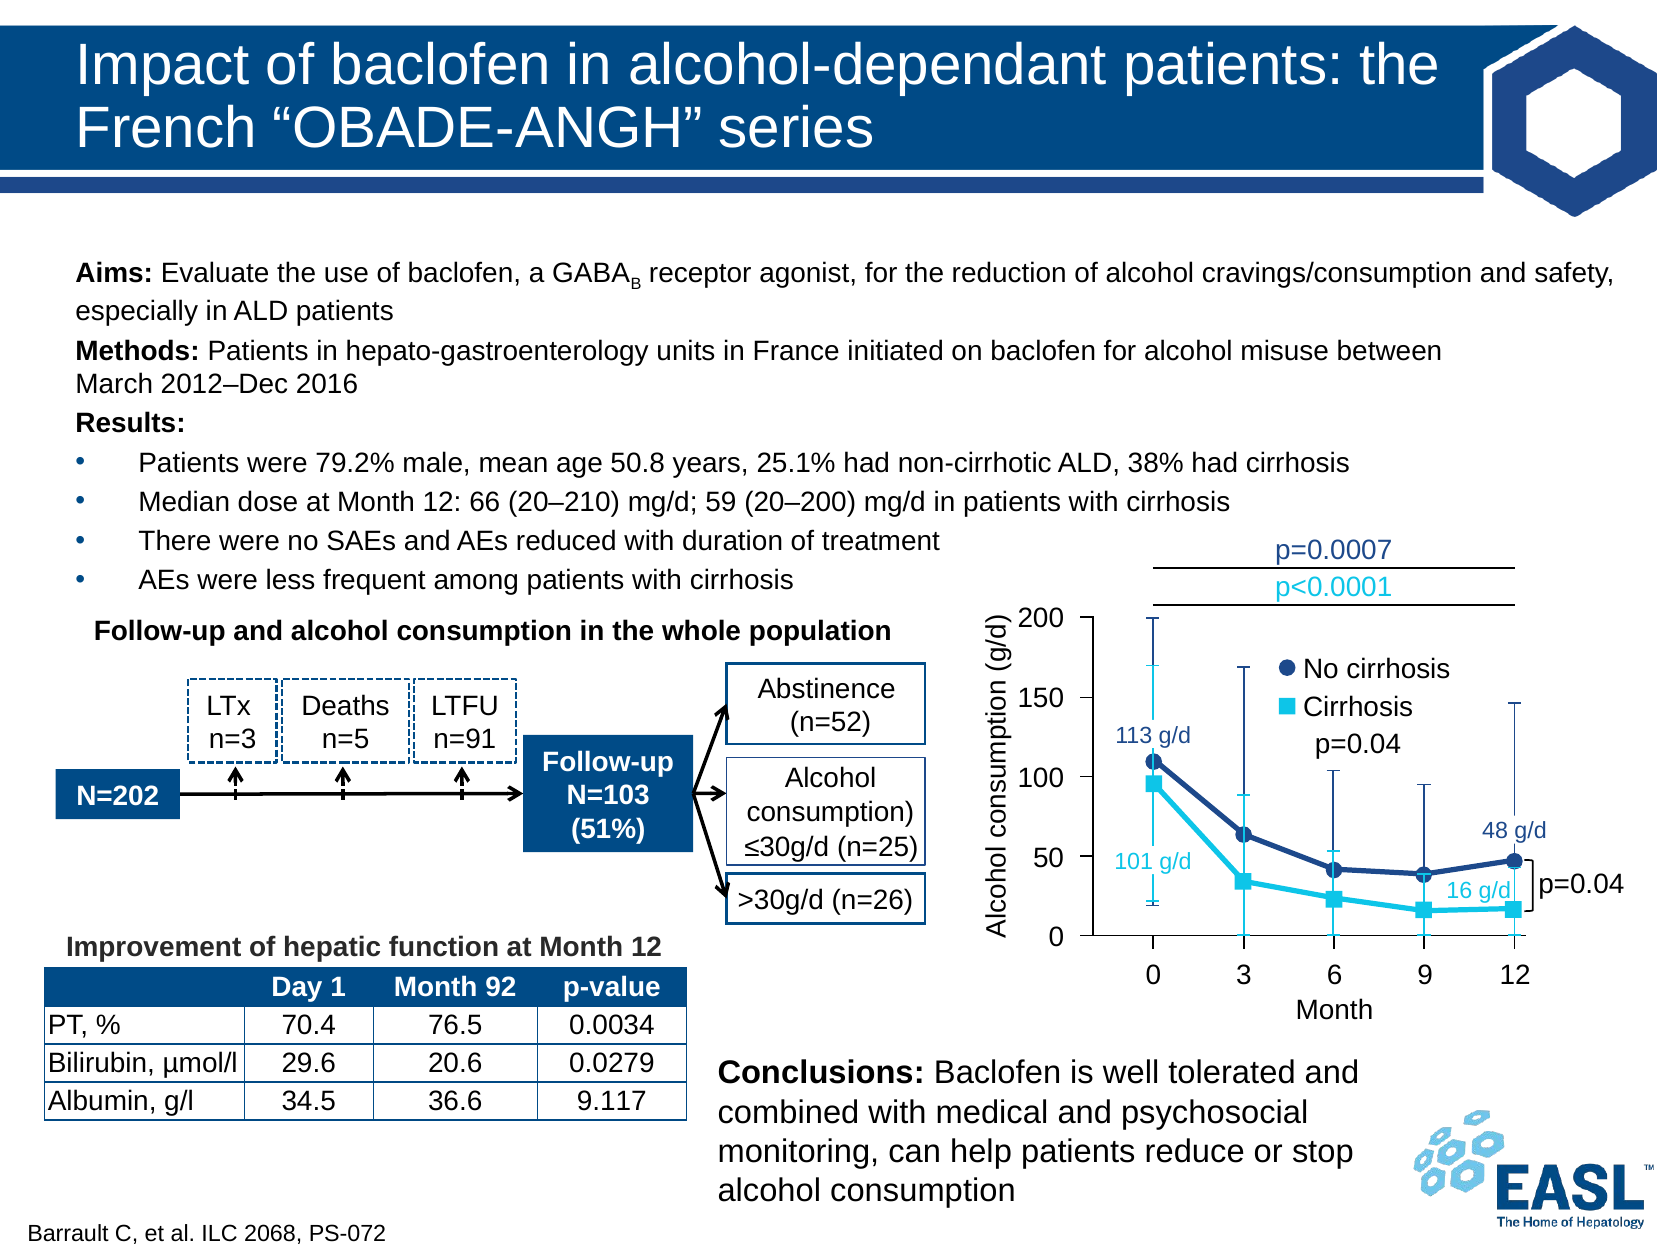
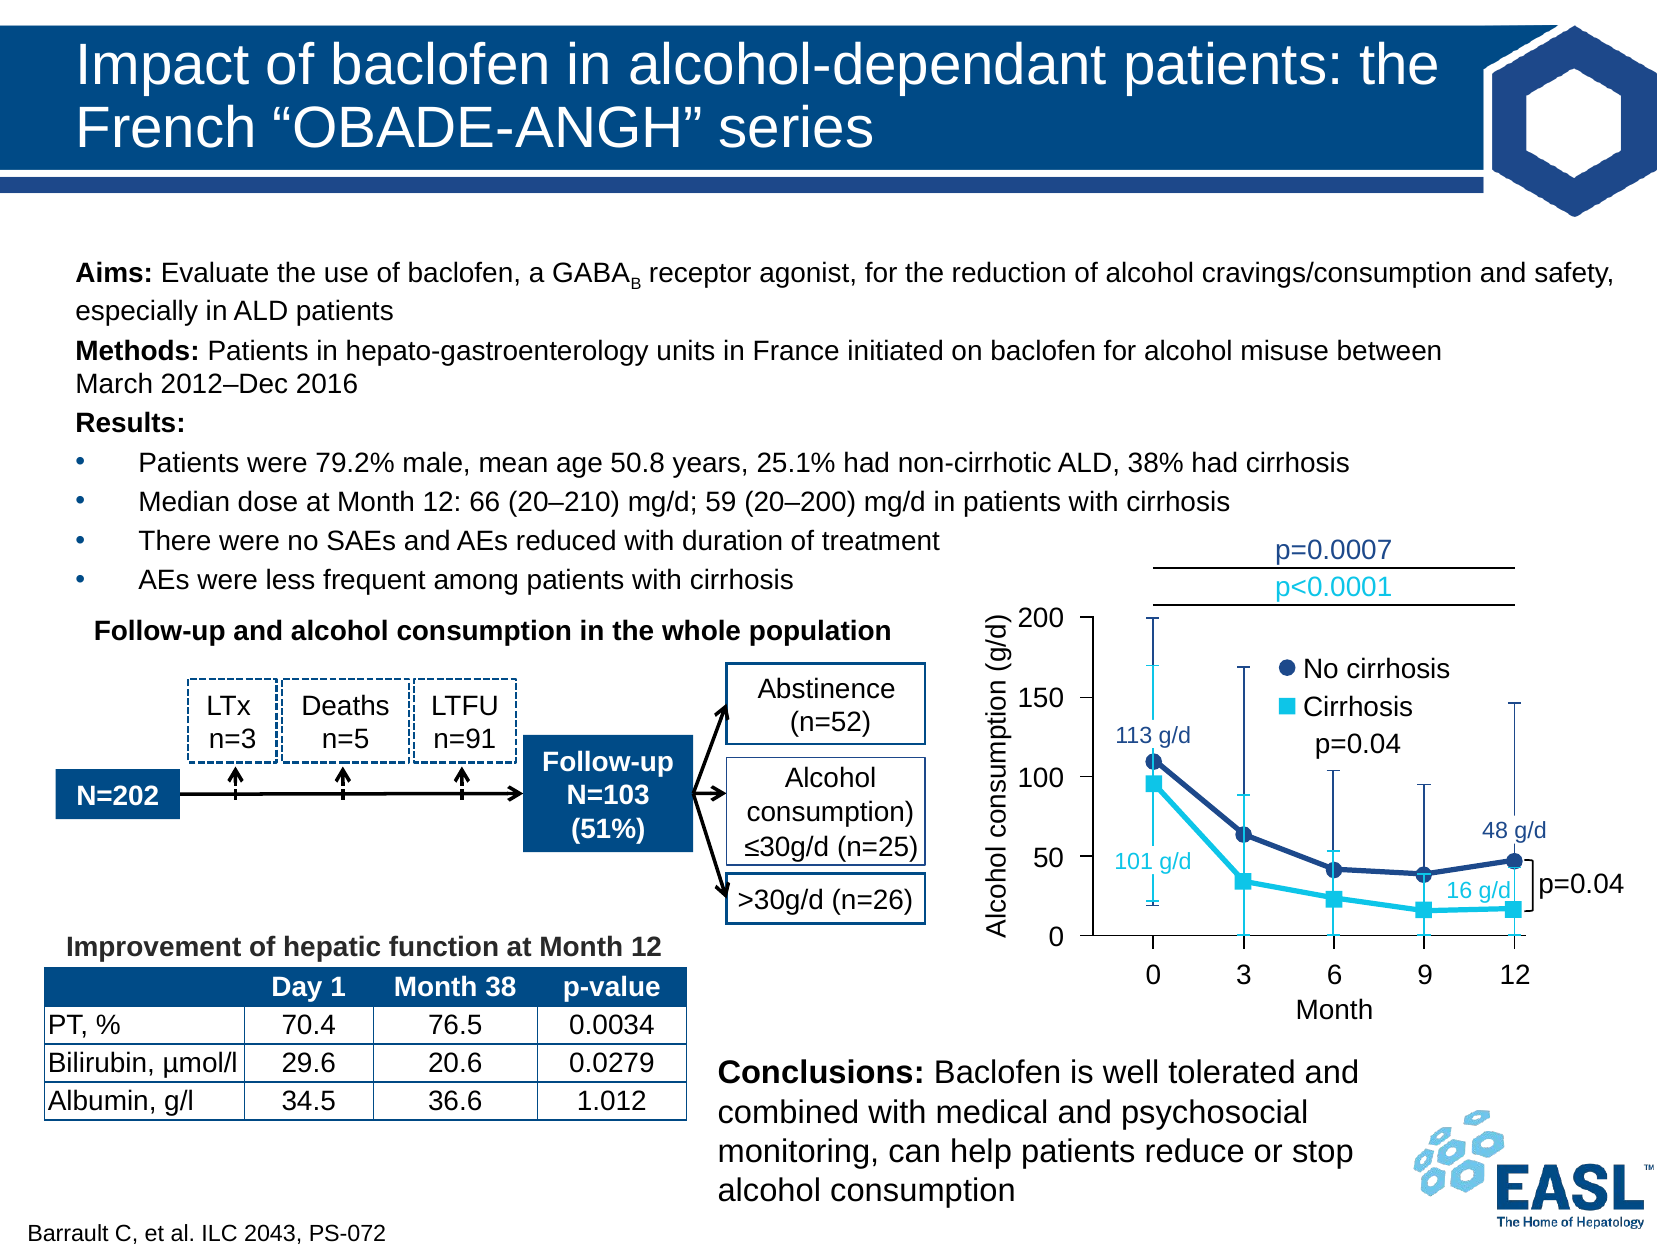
92: 92 -> 38
9.117: 9.117 -> 1.012
2068: 2068 -> 2043
